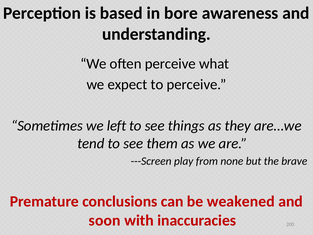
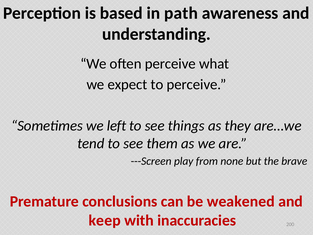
bore: bore -> path
soon: soon -> keep
